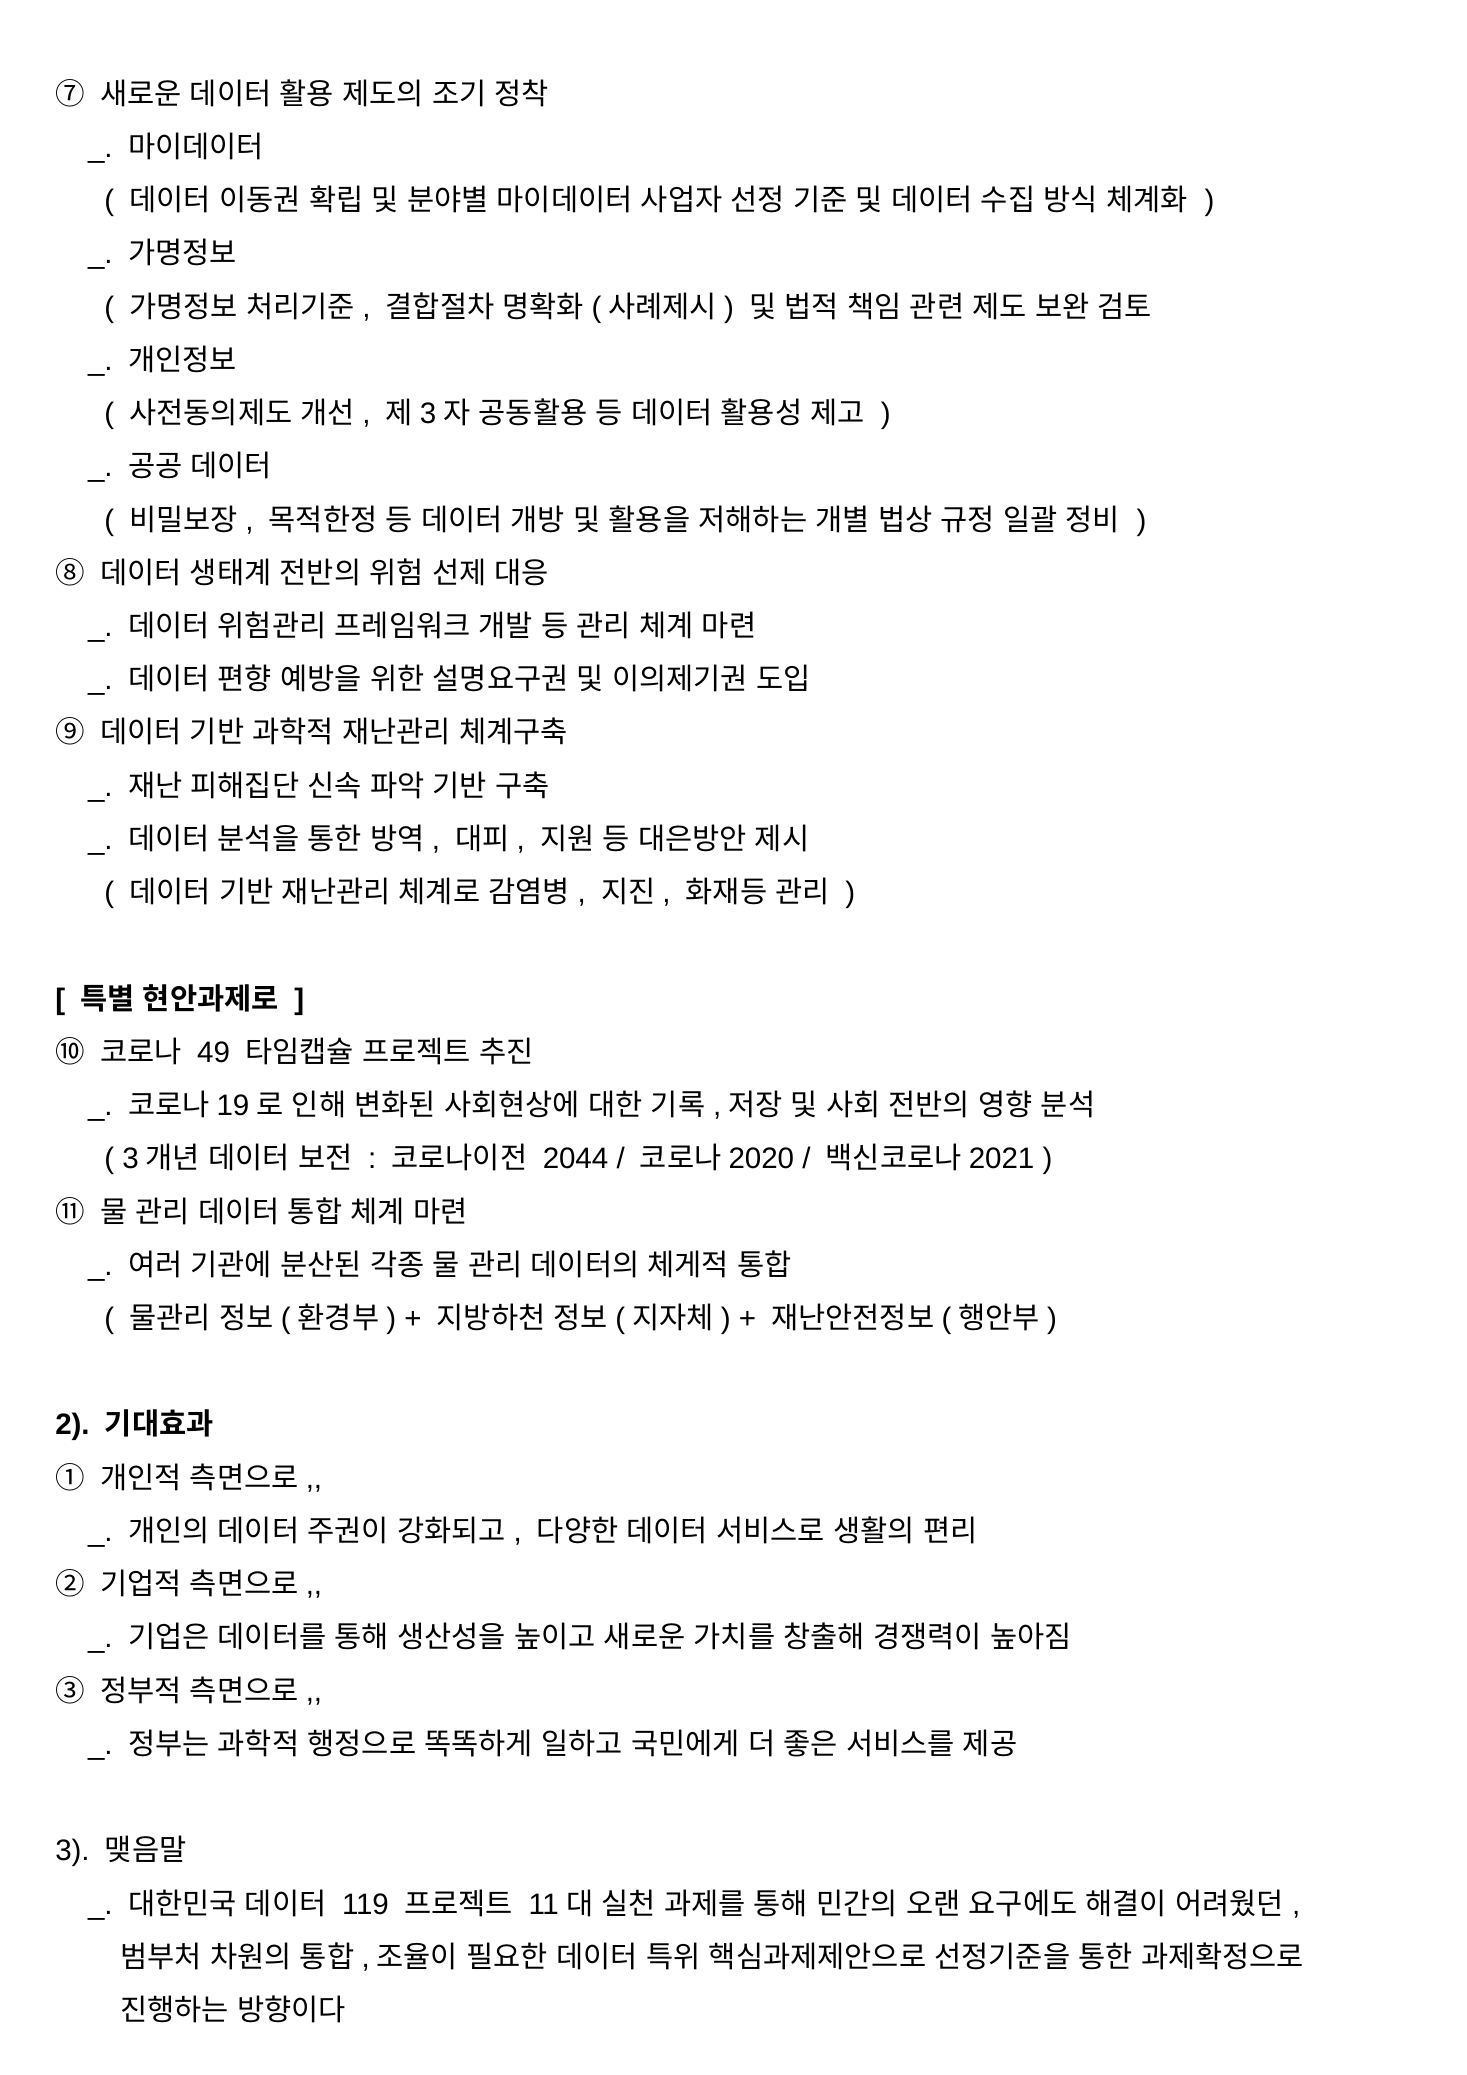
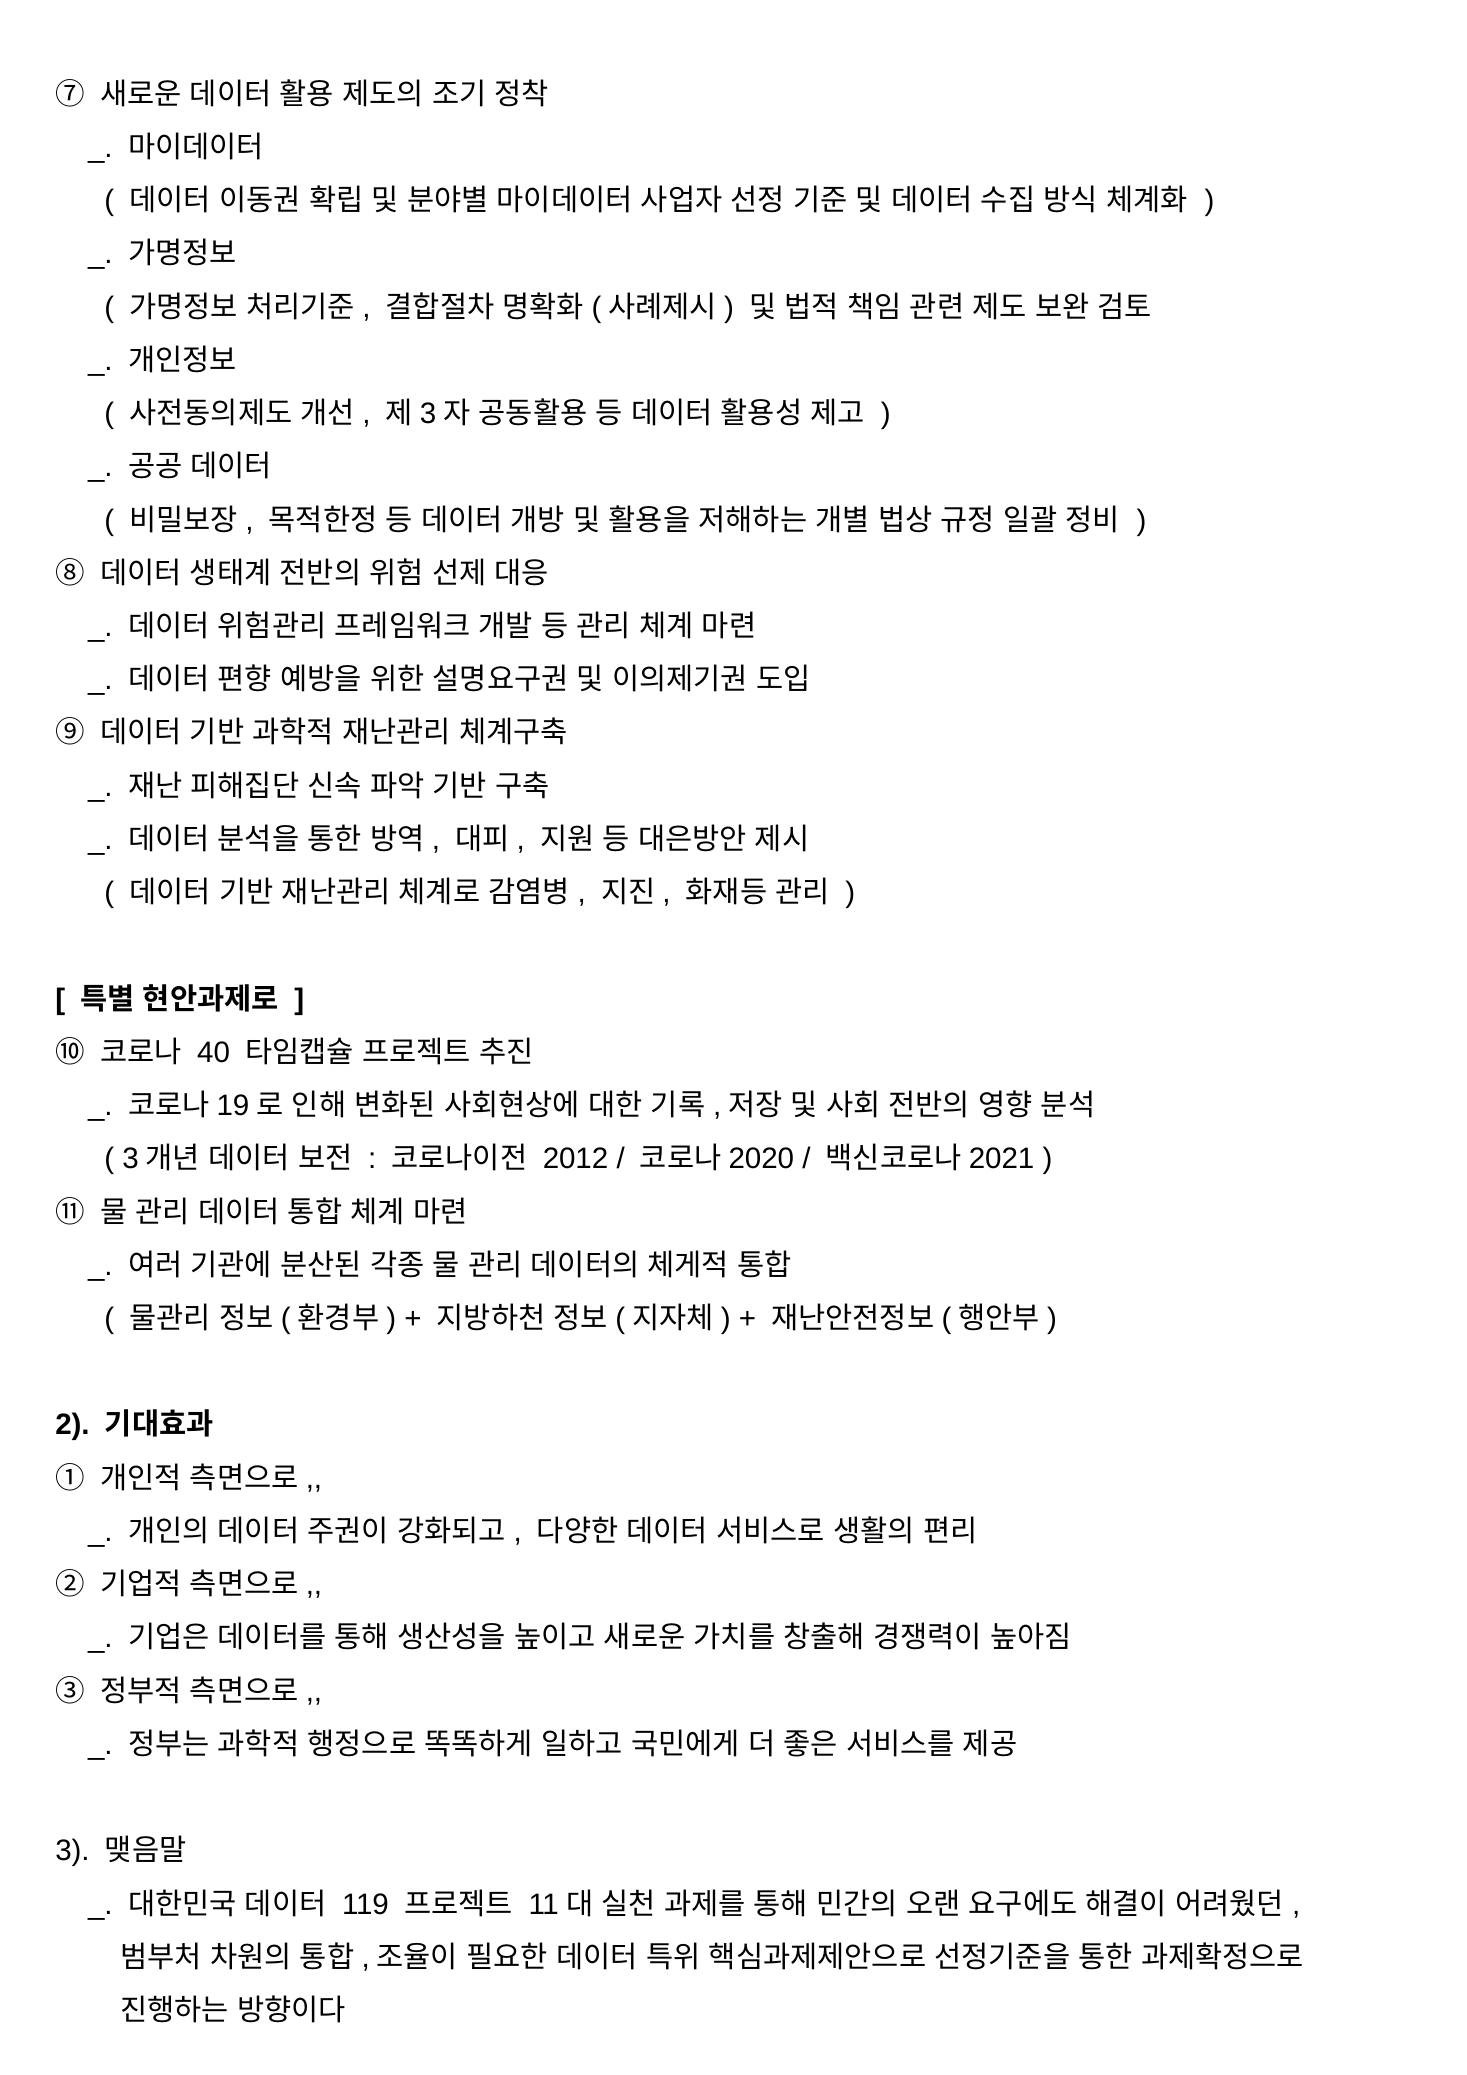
49: 49 -> 40
2044: 2044 -> 2012
